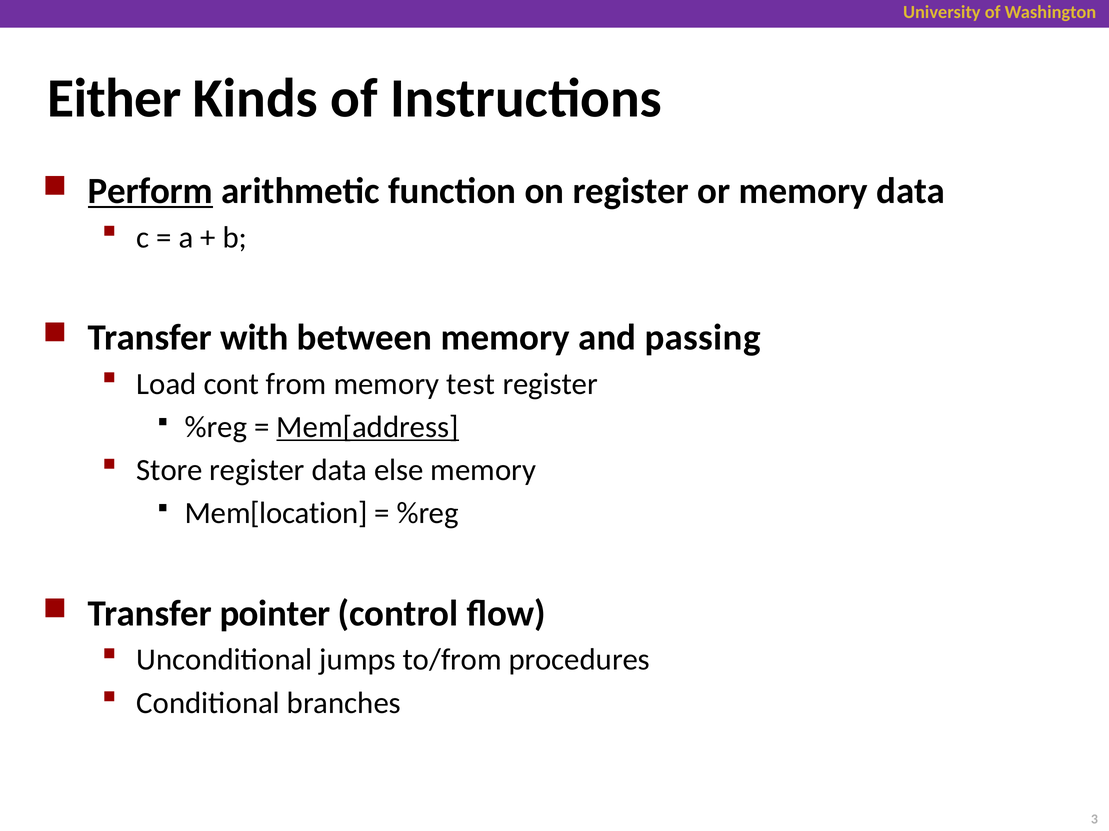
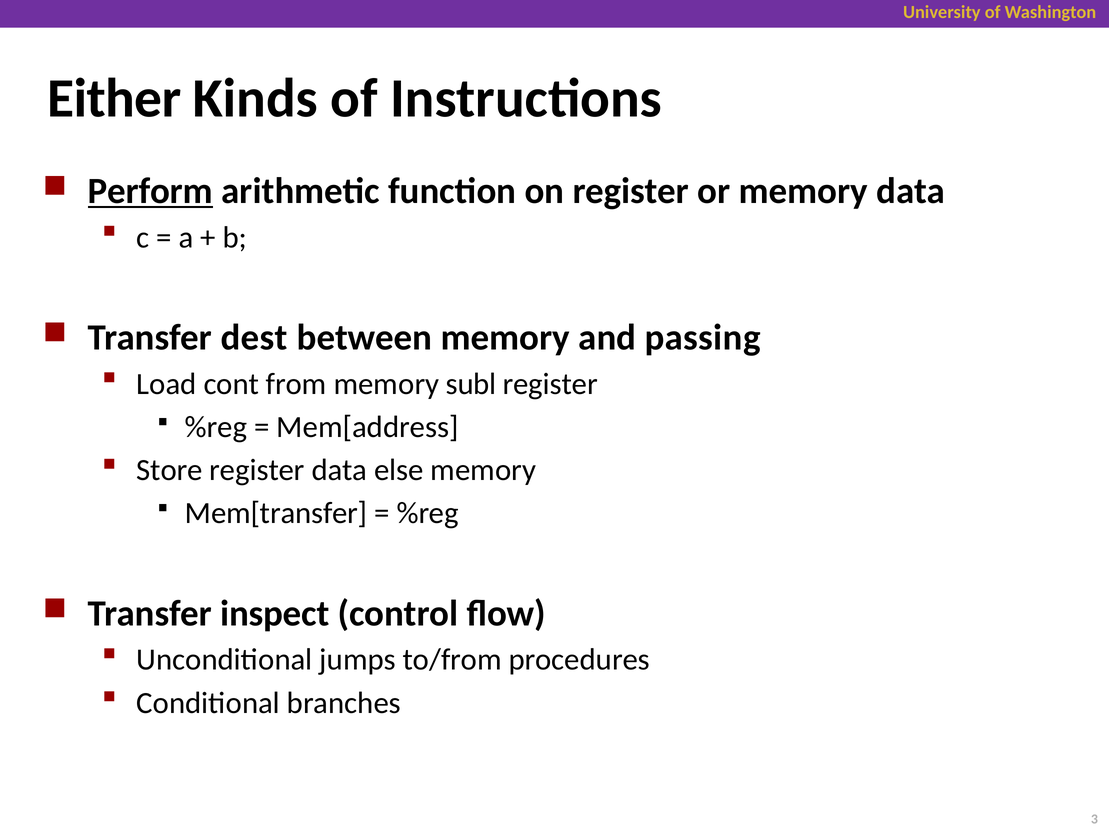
with: with -> dest
test: test -> subl
Mem[address underline: present -> none
Mem[location: Mem[location -> Mem[transfer
pointer: pointer -> inspect
